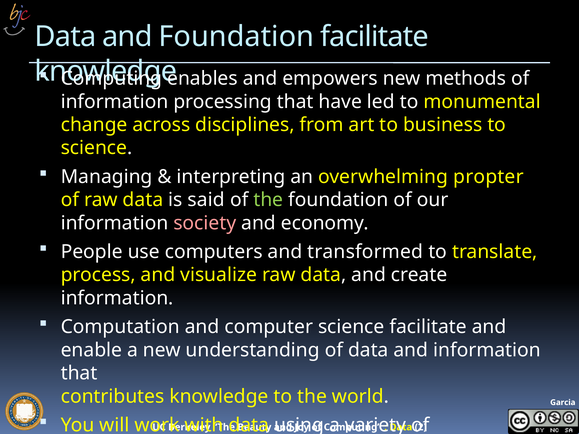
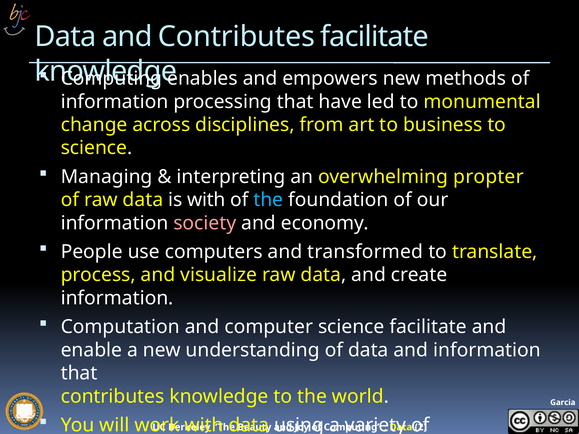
and Foundation: Foundation -> Contributes
is said: said -> with
the at (268, 200) colour: light green -> light blue
